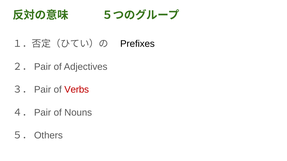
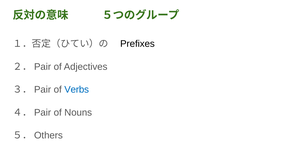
Verbs colour: red -> blue
